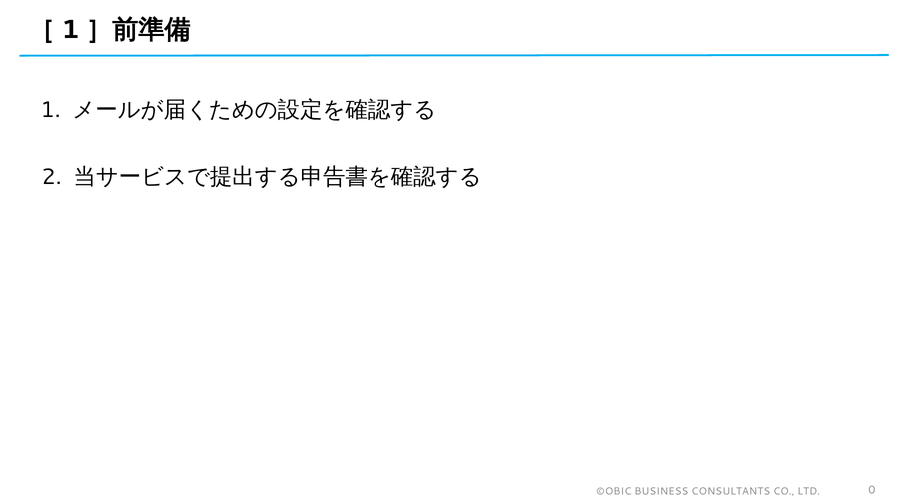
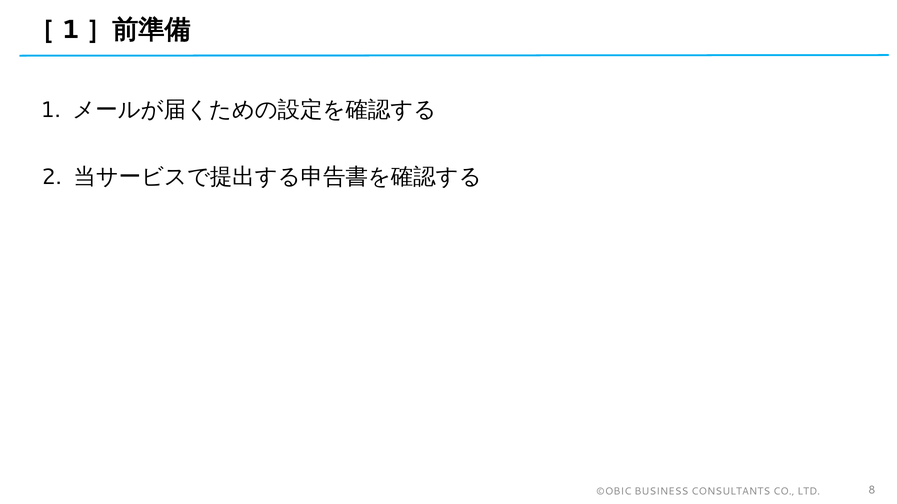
0: 0 -> 8
